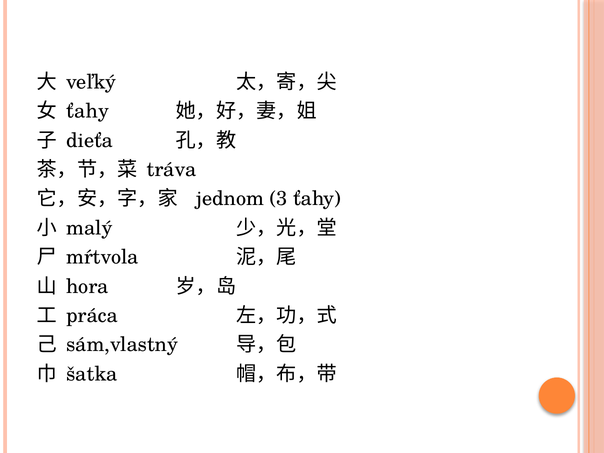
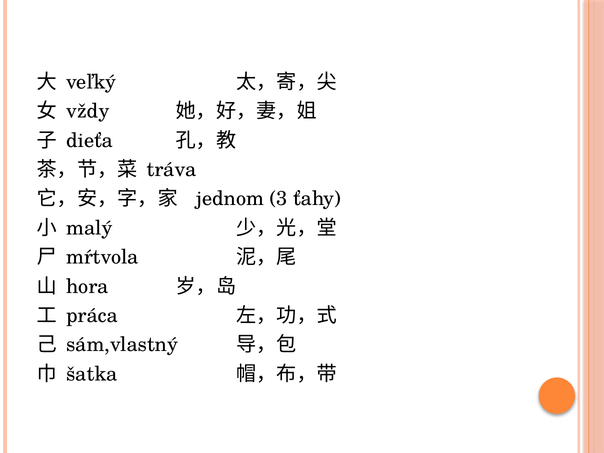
ťahy at (88, 111): ťahy -> vždy
